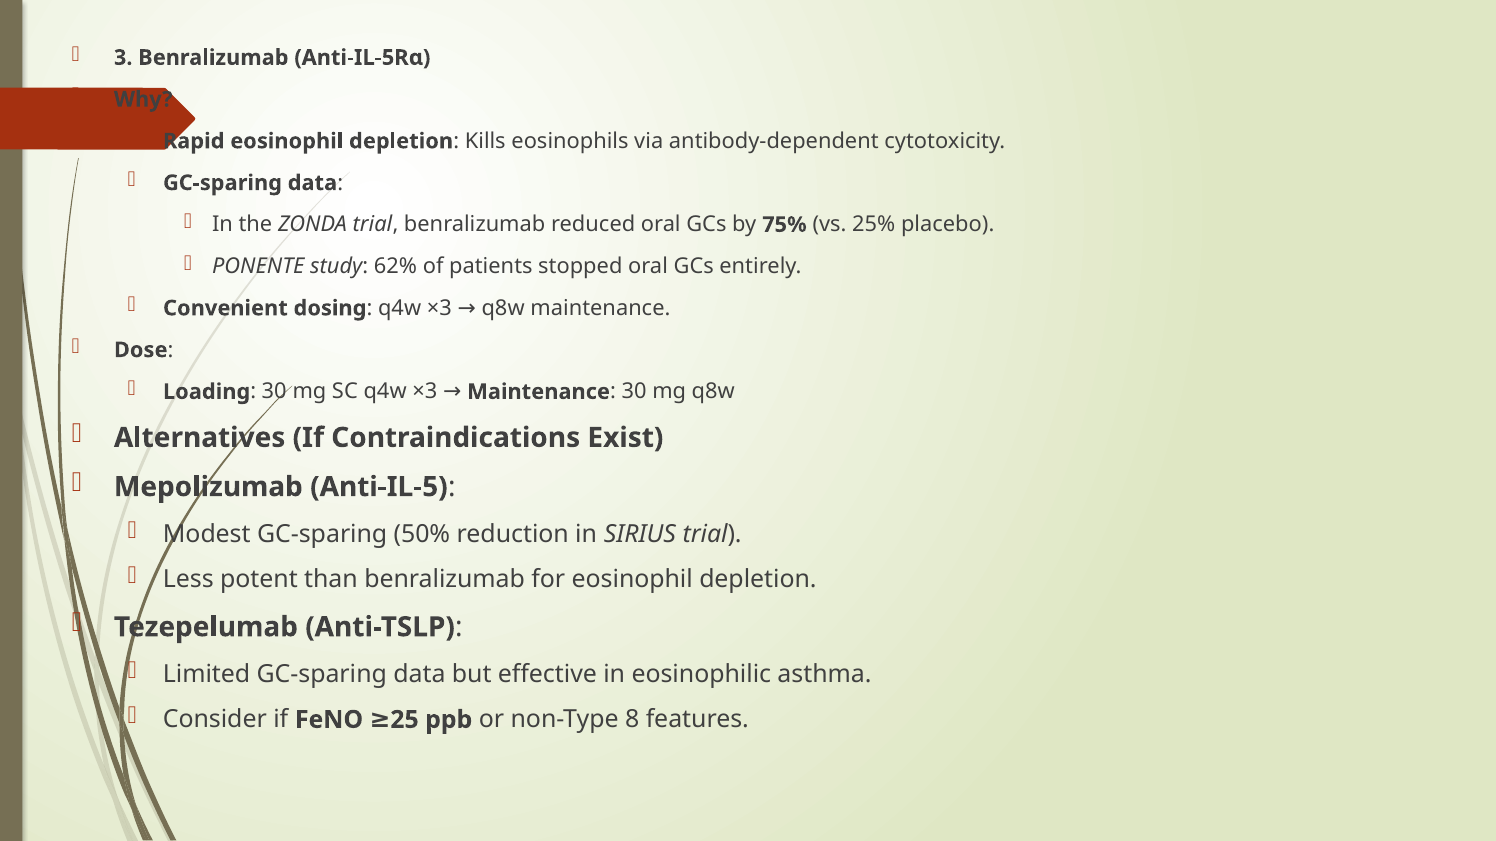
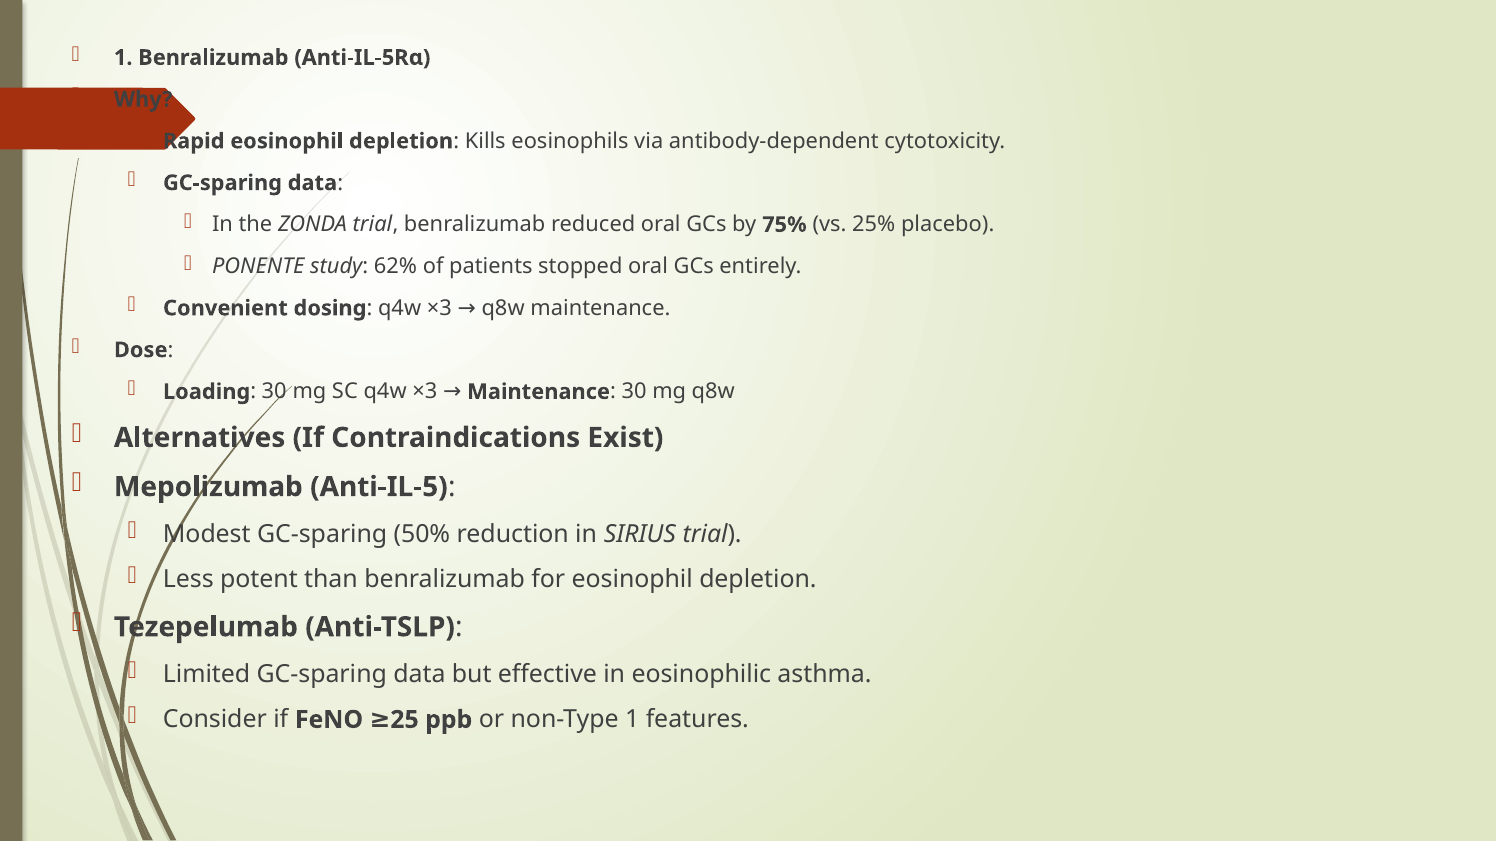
3 at (123, 58): 3 -> 1
non-Type 8: 8 -> 1
